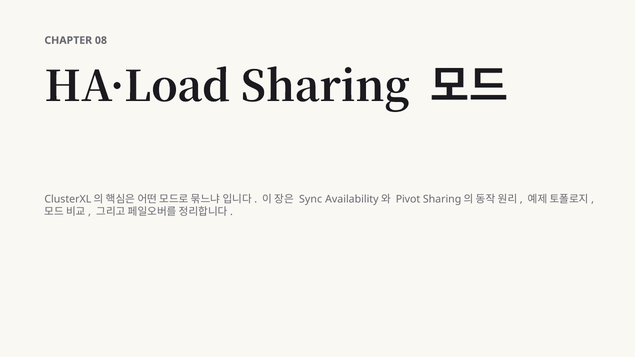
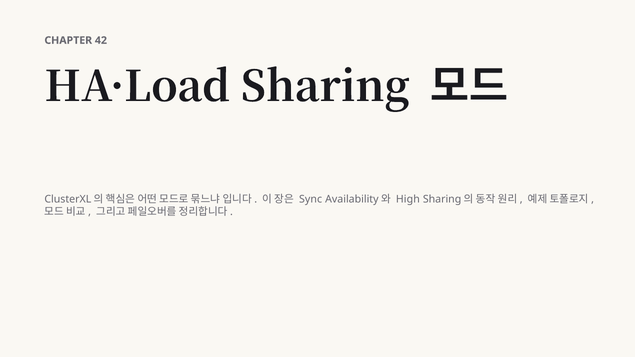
08: 08 -> 42
Pivot: Pivot -> High
